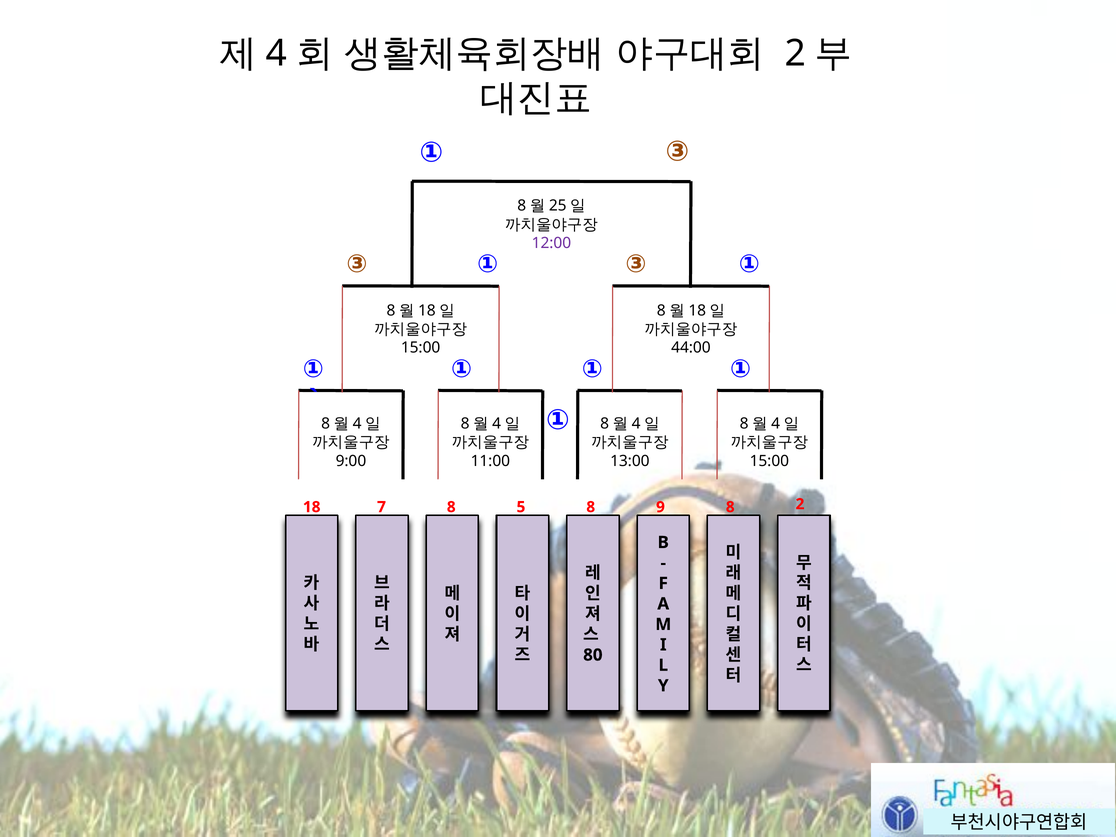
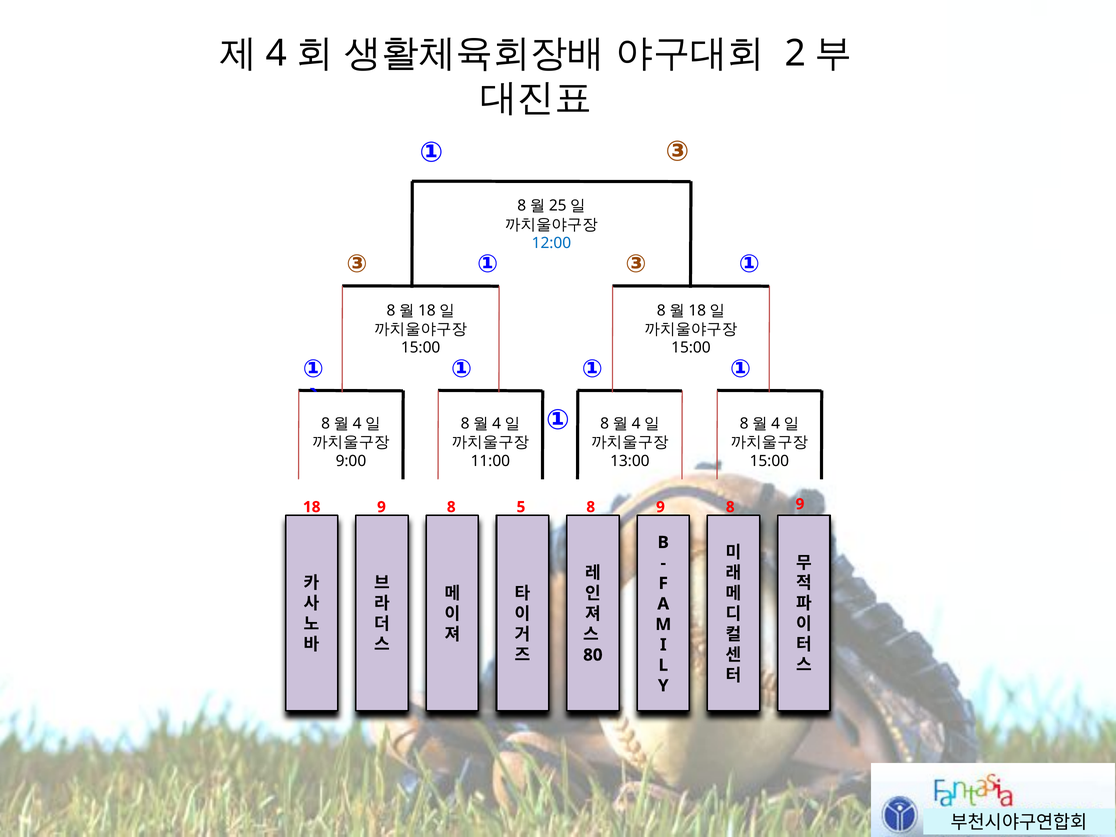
12:00 colour: purple -> blue
44:00 at (691, 348): 44:00 -> 15:00
18 7: 7 -> 9
9 8 2: 2 -> 9
